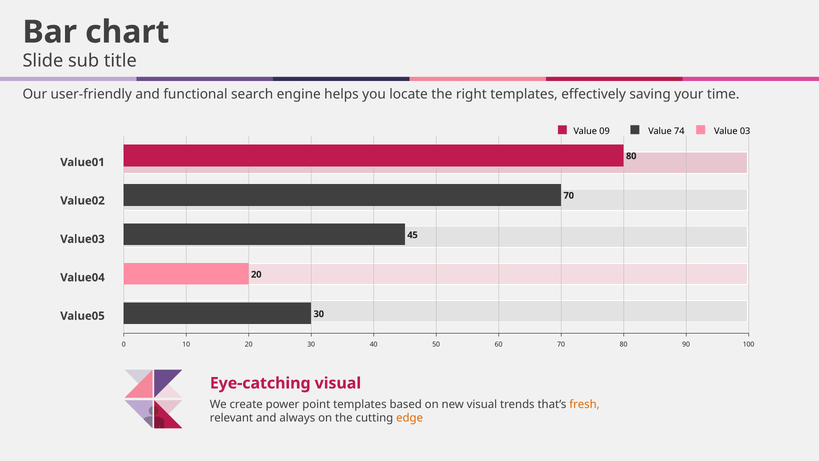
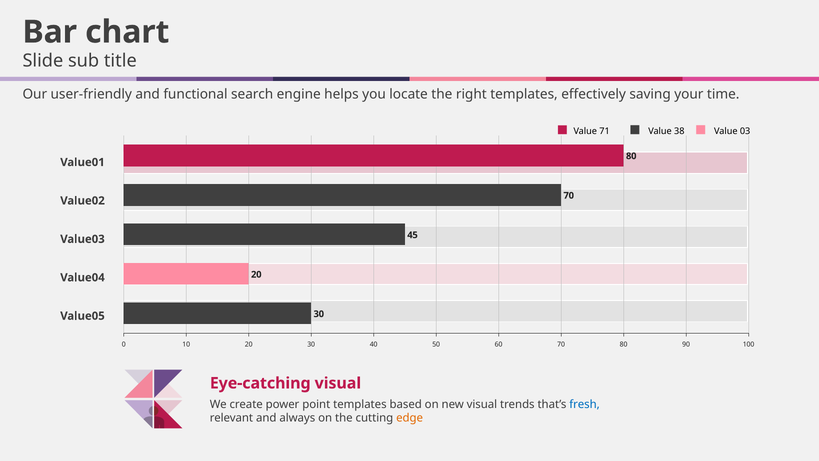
09: 09 -> 71
74: 74 -> 38
fresh colour: orange -> blue
